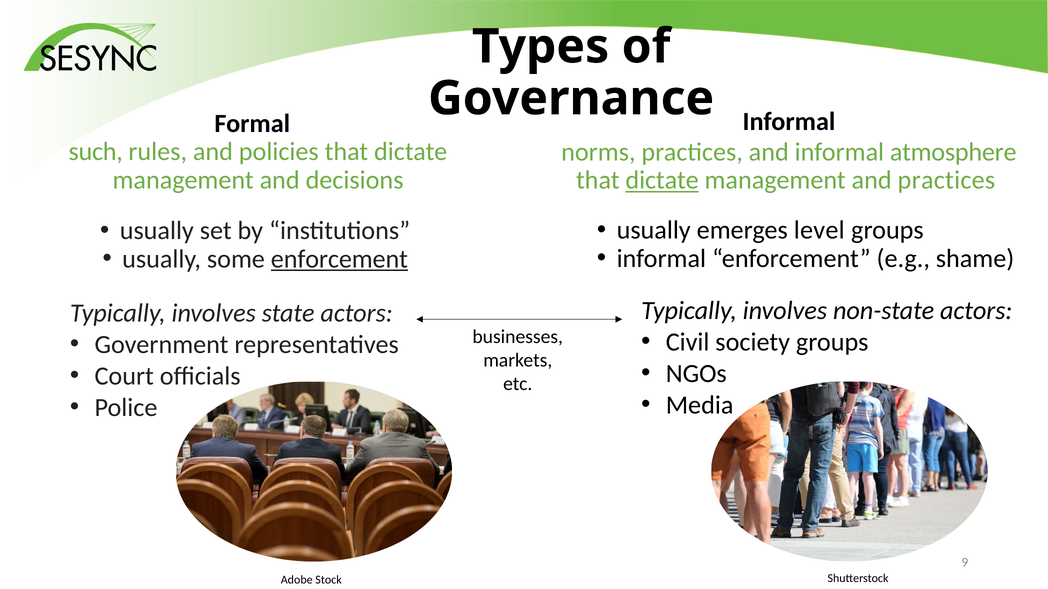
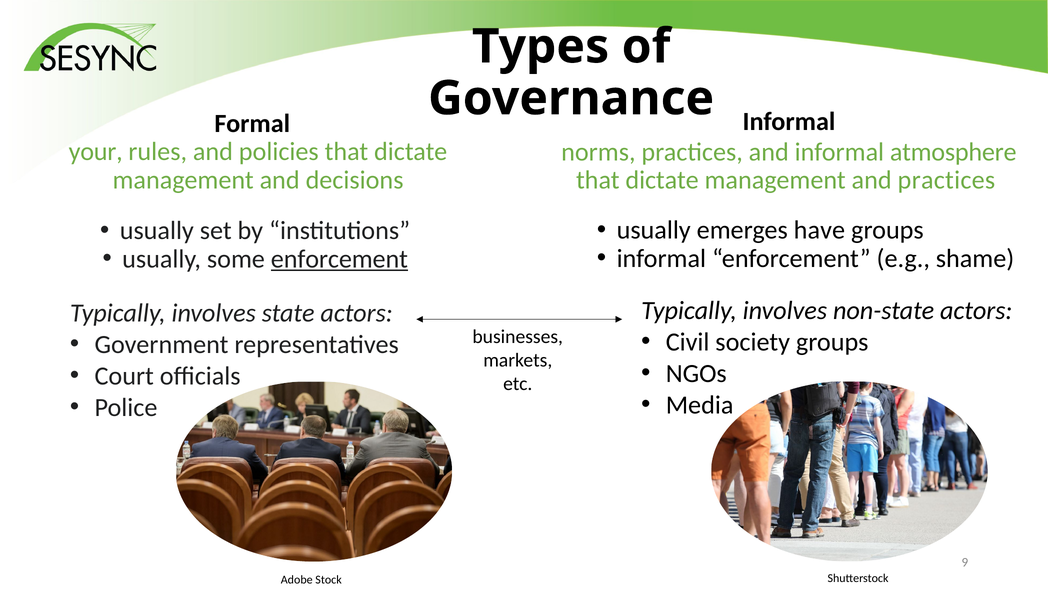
such: such -> your
dictate at (662, 180) underline: present -> none
level: level -> have
